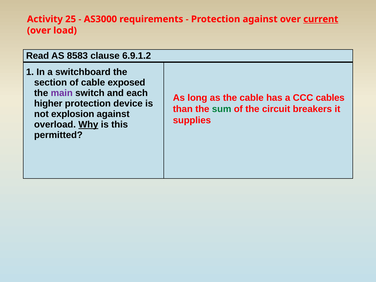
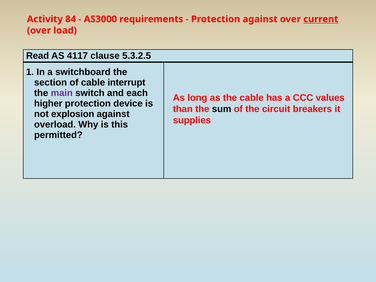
25: 25 -> 84
8583: 8583 -> 4117
6.9.1.2: 6.9.1.2 -> 5.3.2.5
exposed: exposed -> interrupt
cables: cables -> values
sum colour: green -> black
Why underline: present -> none
